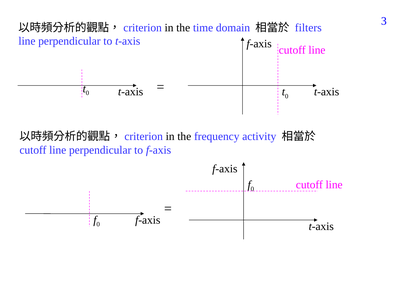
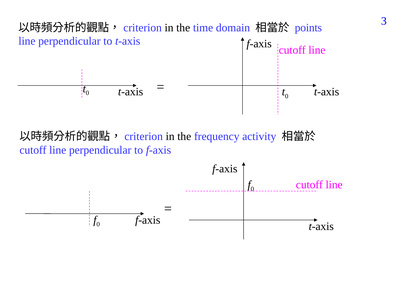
filters: filters -> points
